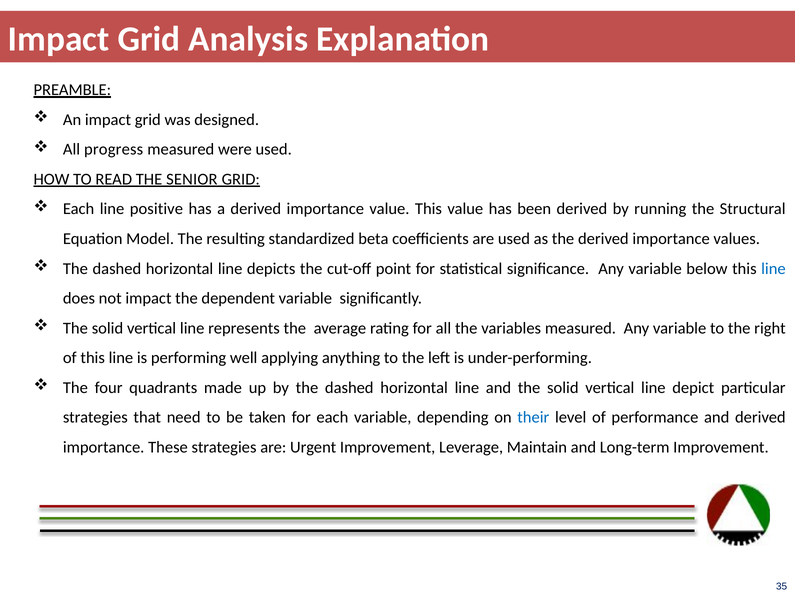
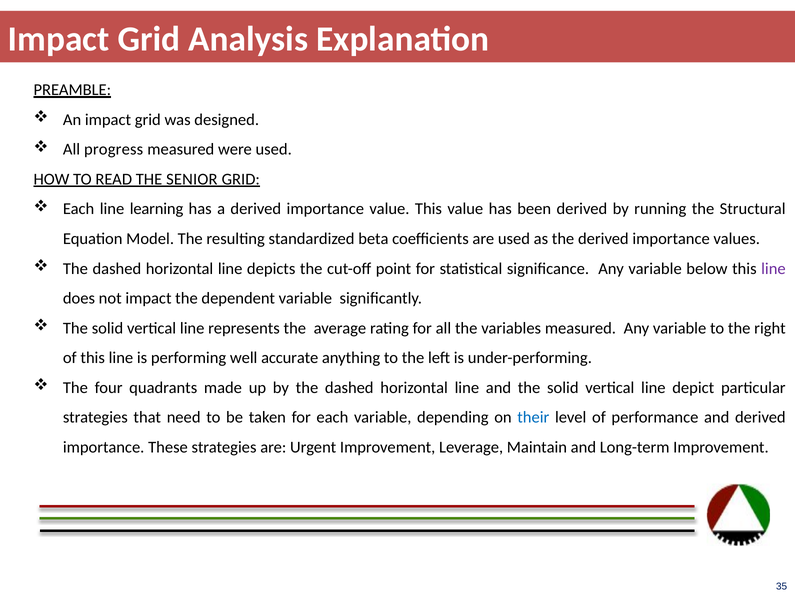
positive: positive -> learning
line at (773, 269) colour: blue -> purple
applying: applying -> accurate
